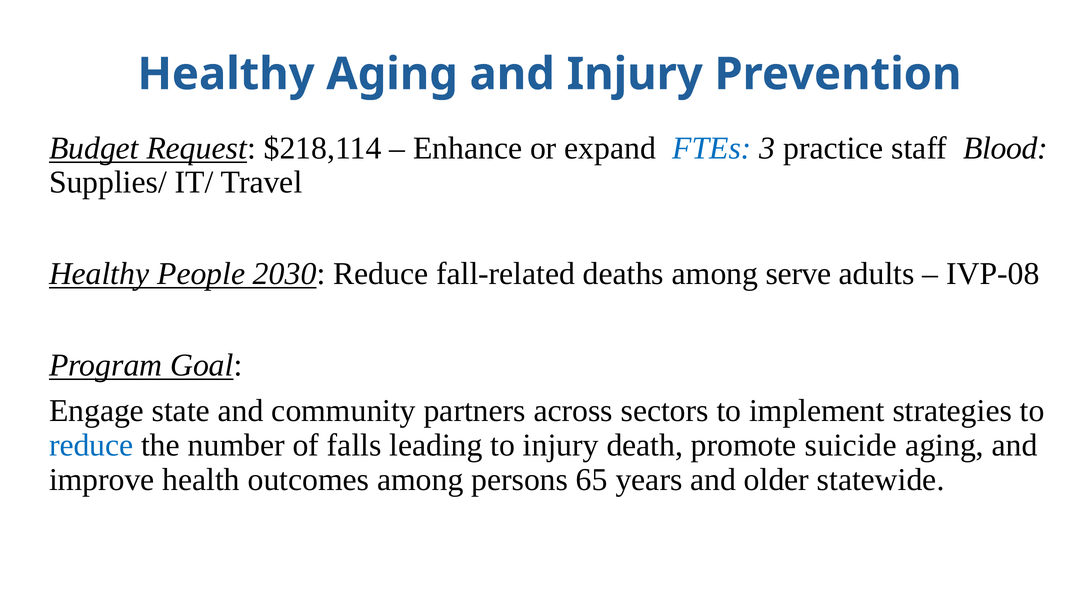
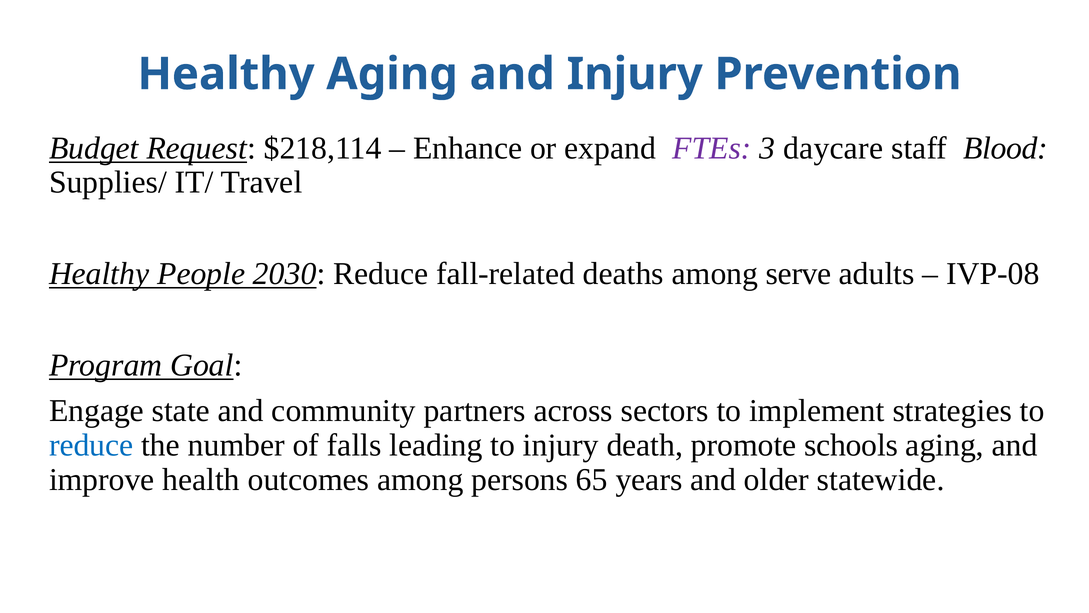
FTEs colour: blue -> purple
practice: practice -> daycare
suicide: suicide -> schools
